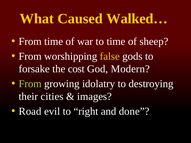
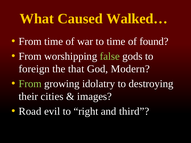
sheep: sheep -> found
false colour: yellow -> light green
forsake: forsake -> foreign
cost: cost -> that
done: done -> third
